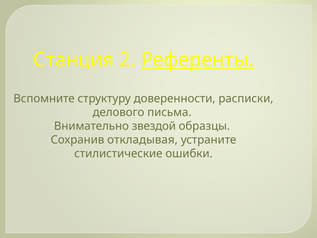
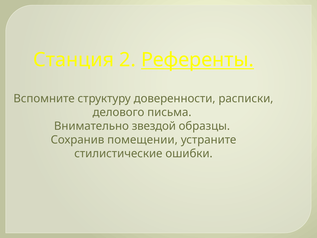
откладывая: откладывая -> помещении
